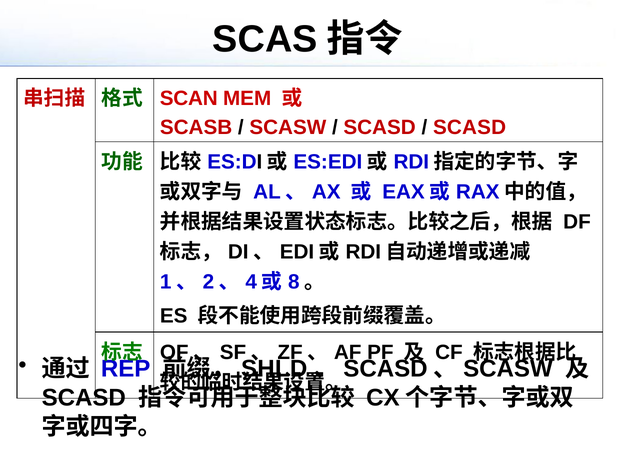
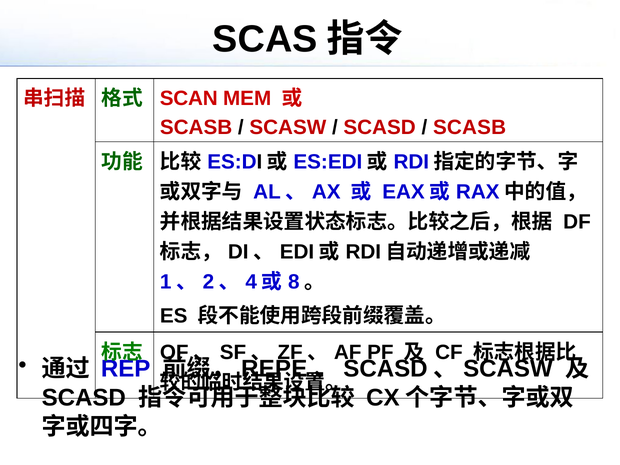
SCASD at (470, 128): SCASD -> SCASB
SHLD: SHLD -> REPE
